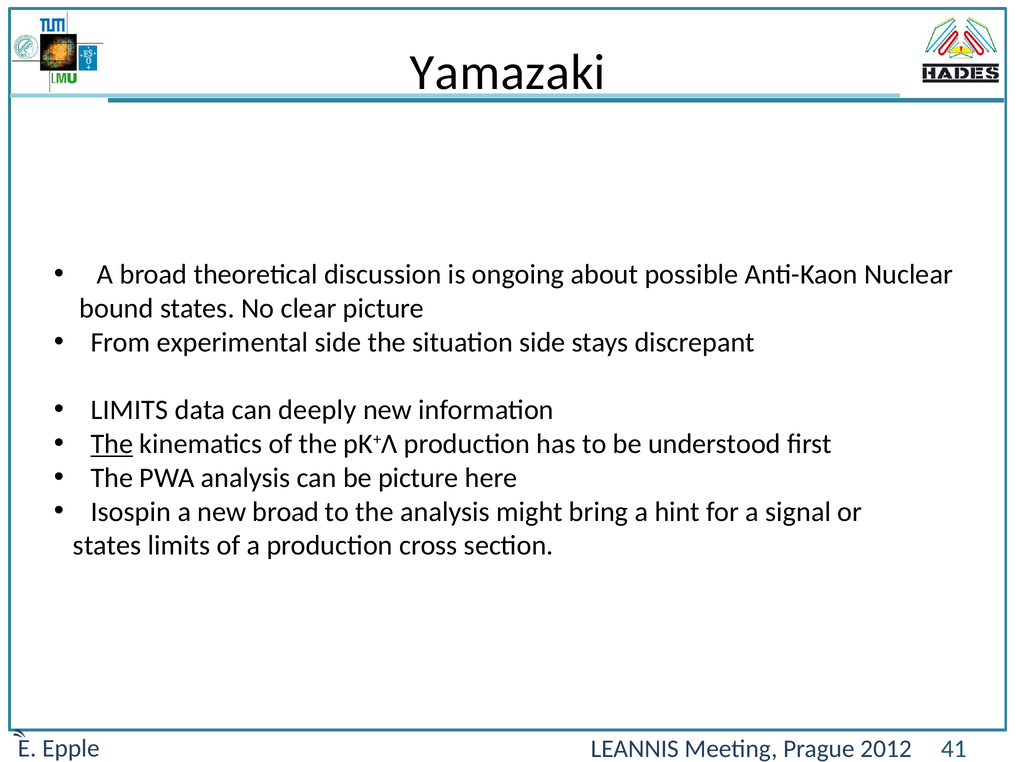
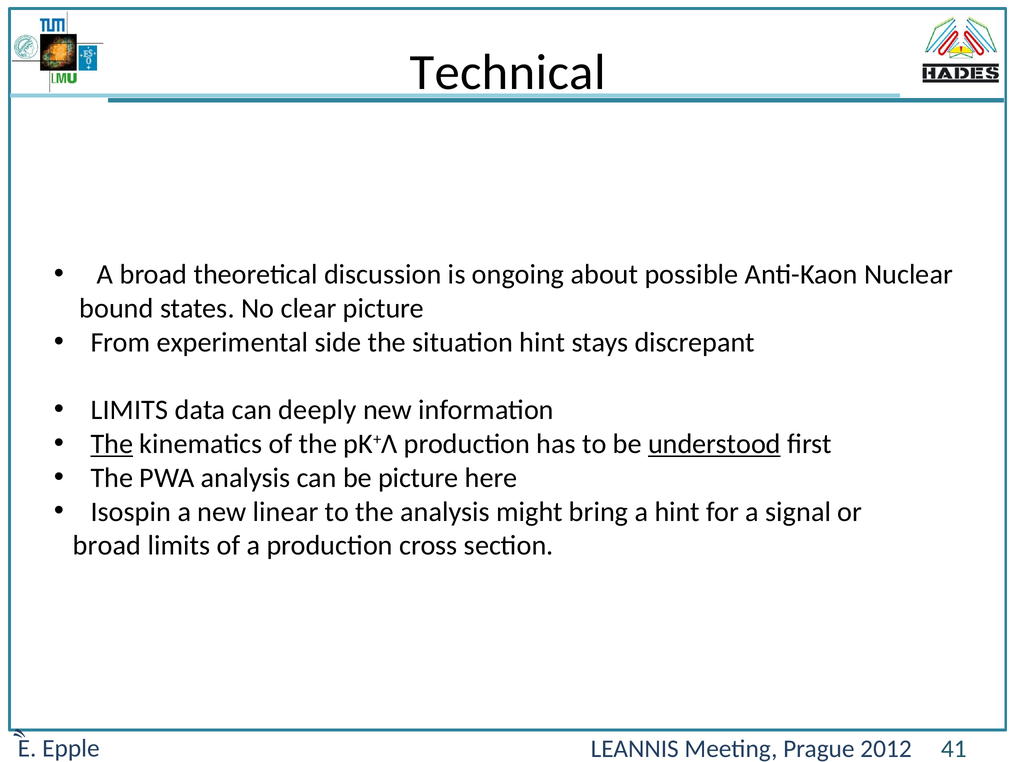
Yamazaki: Yamazaki -> Technical
situation side: side -> hint
understood underline: none -> present
new broad: broad -> linear
states at (107, 546): states -> broad
